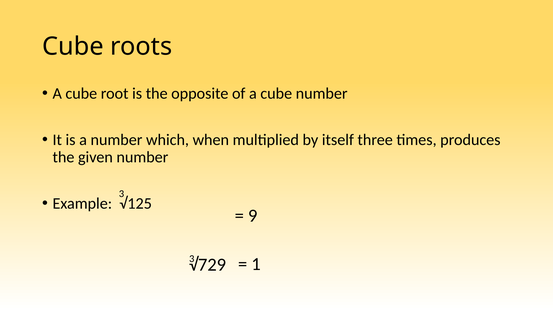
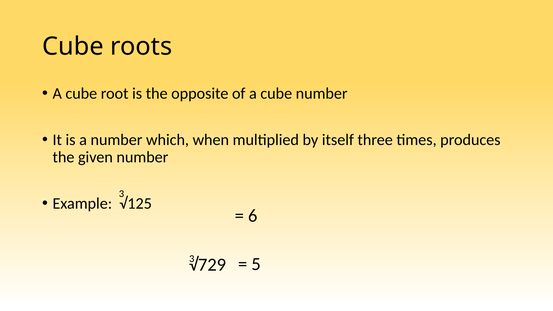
9: 9 -> 6
1: 1 -> 5
